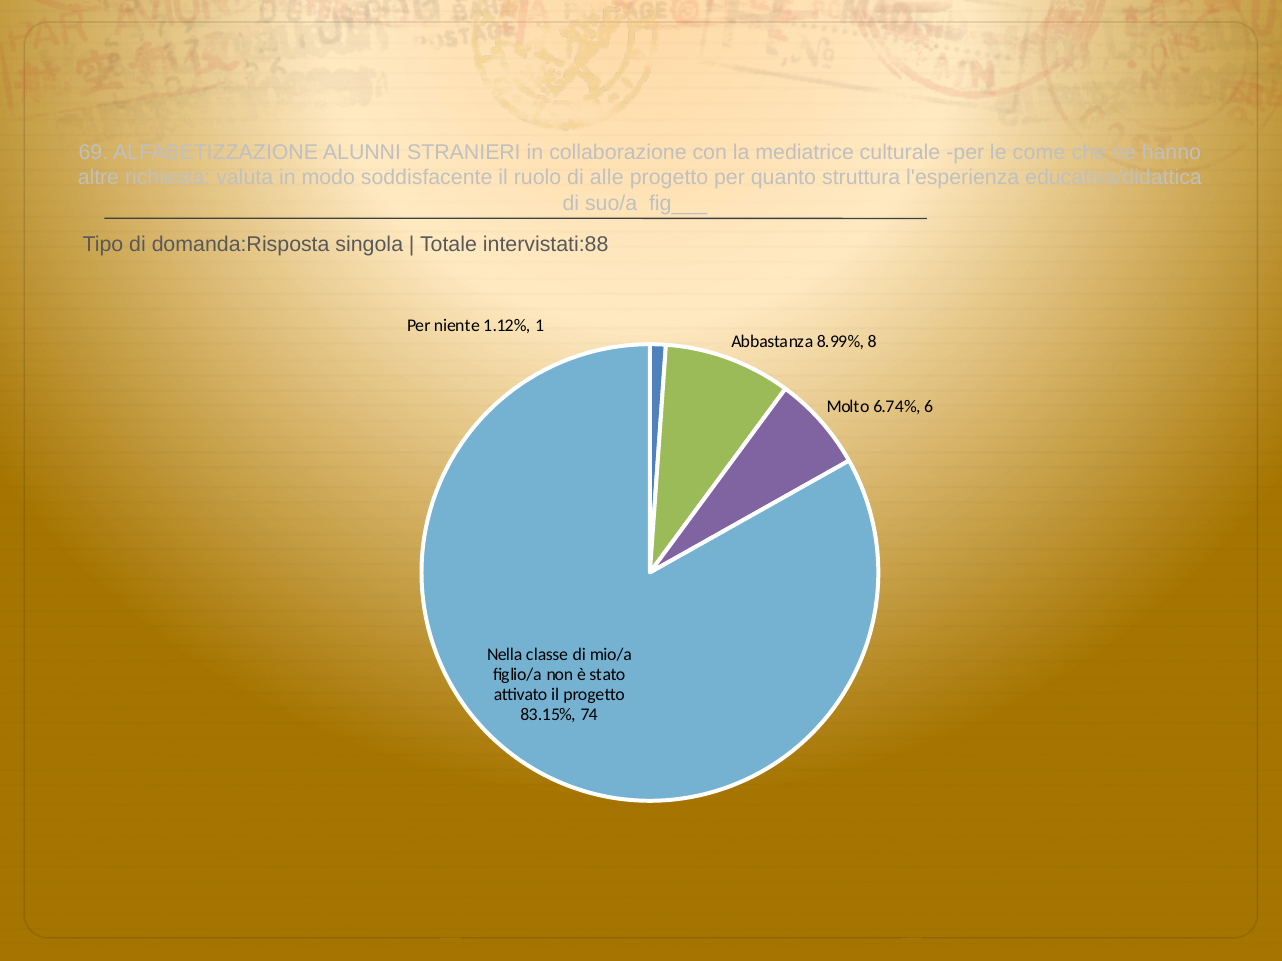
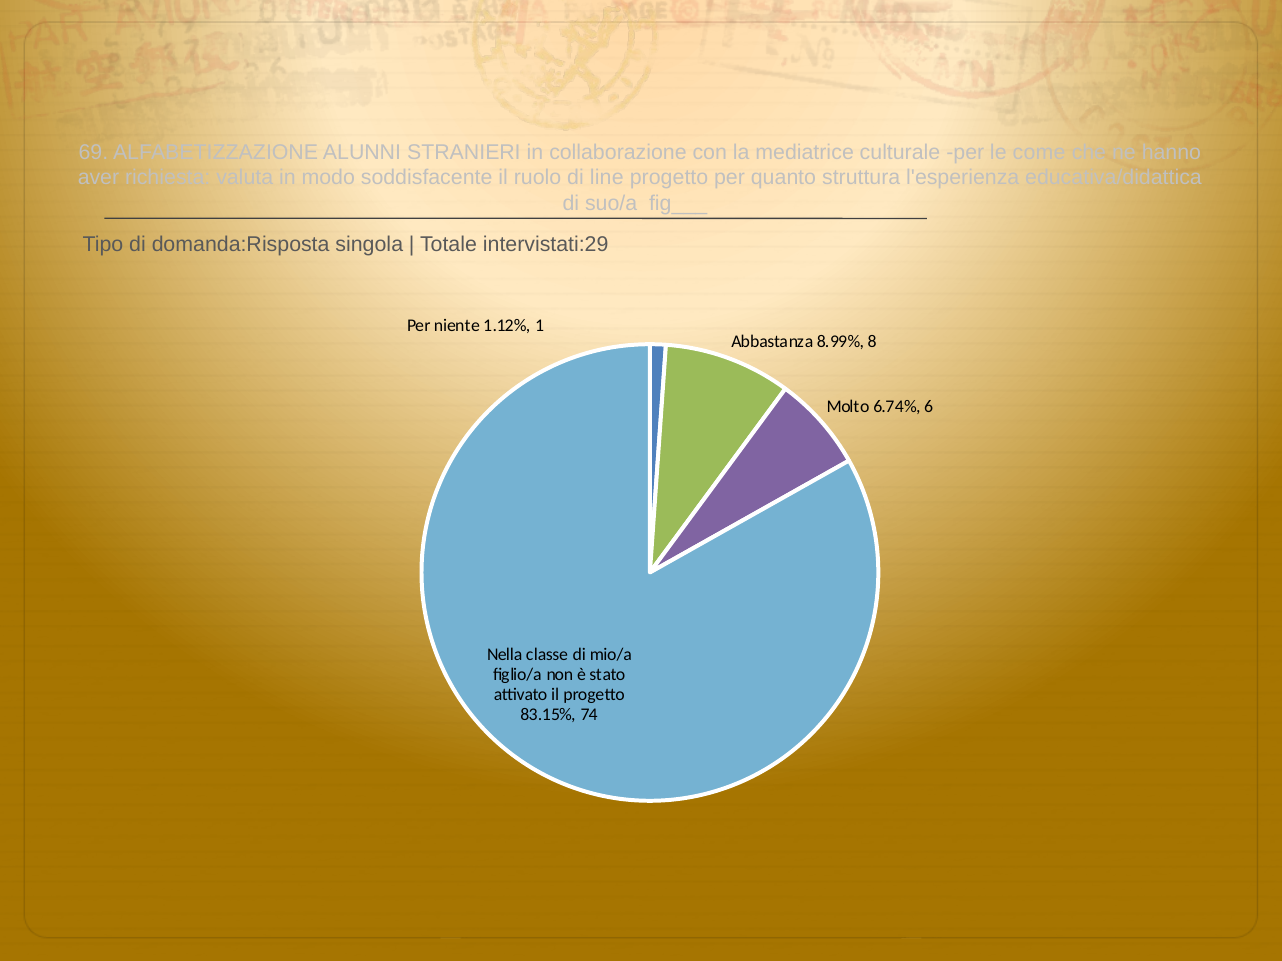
altre: altre -> aver
alle: alle -> line
intervistati:88: intervistati:88 -> intervistati:29
